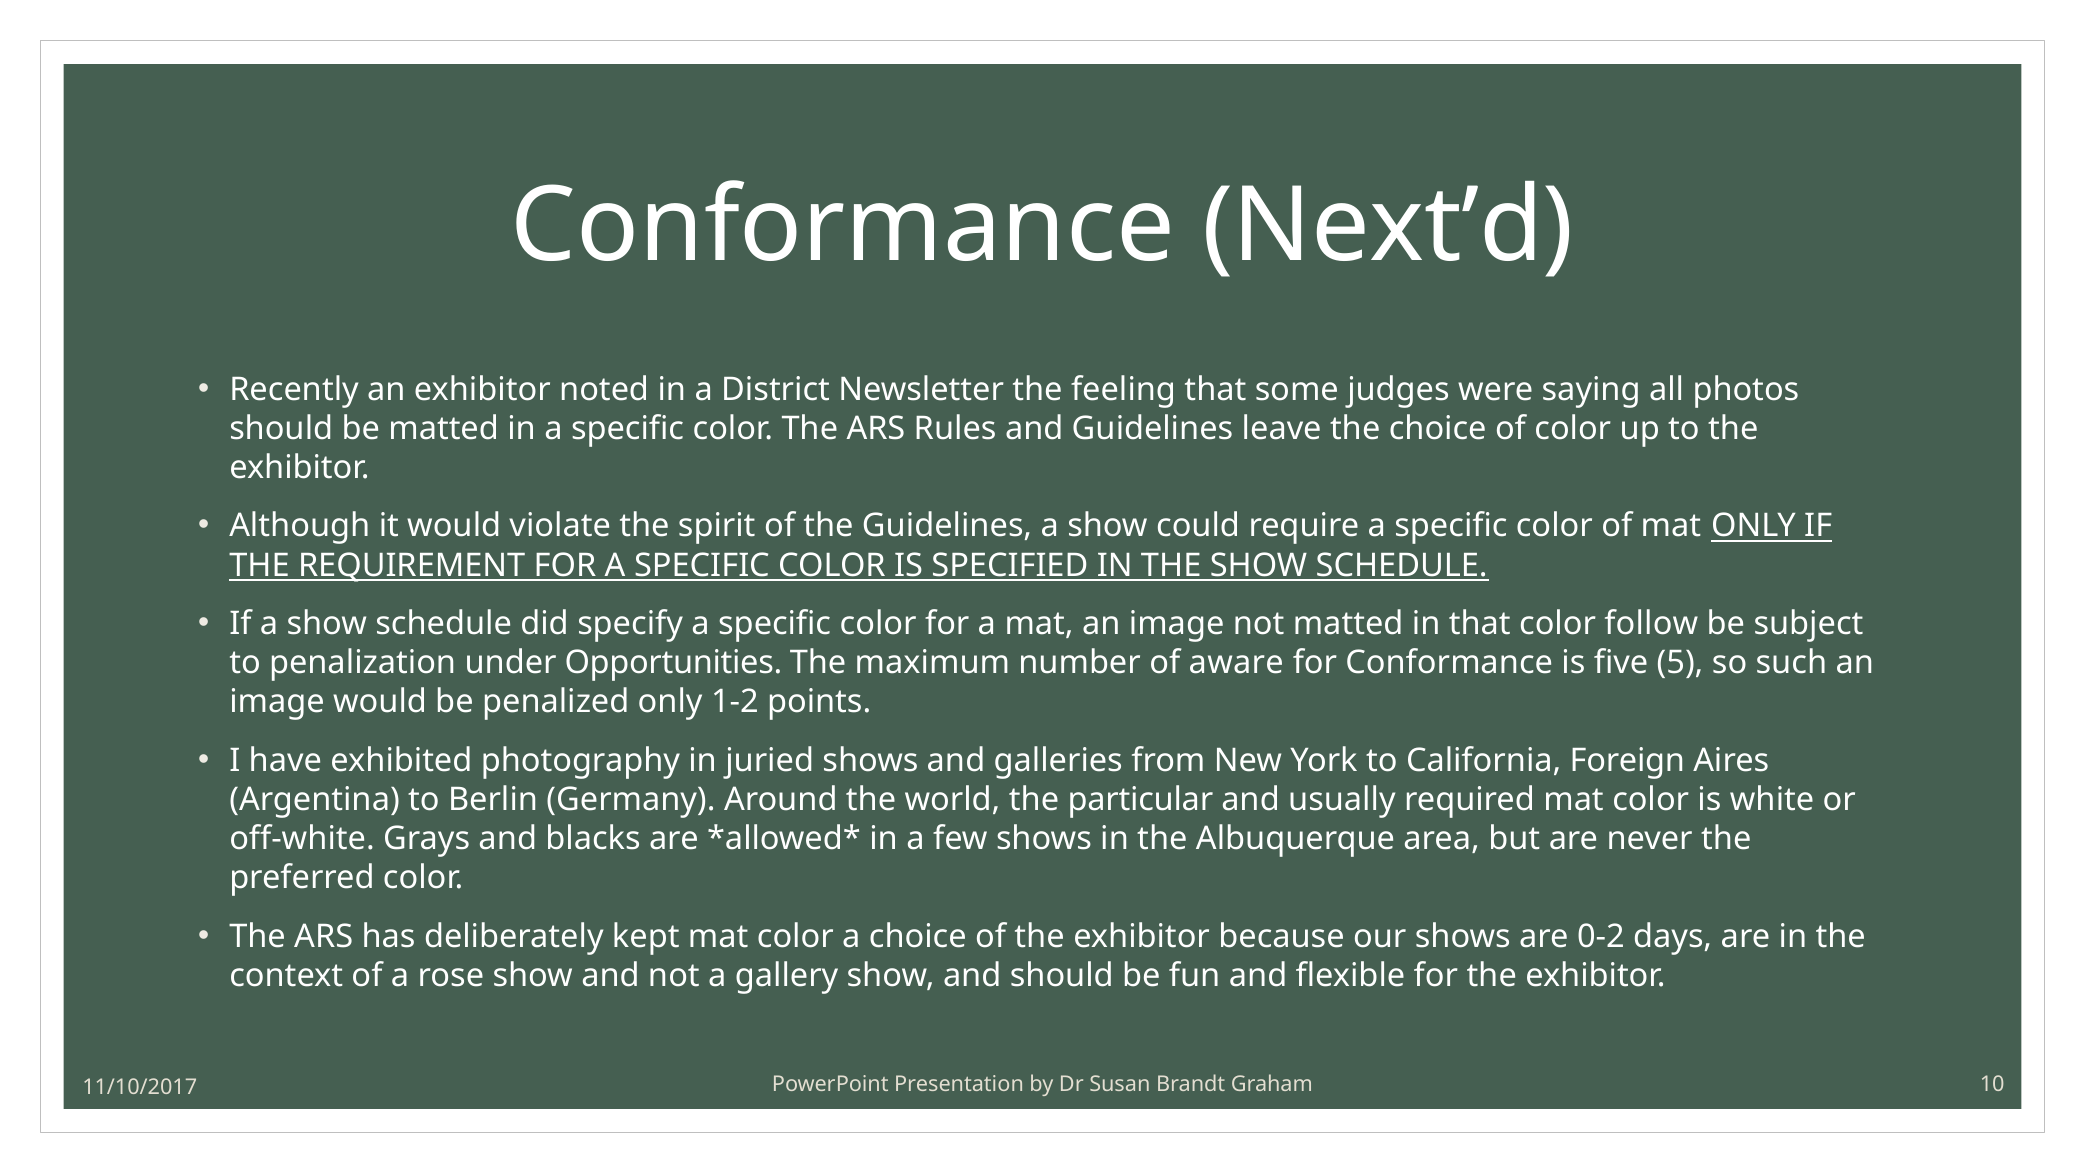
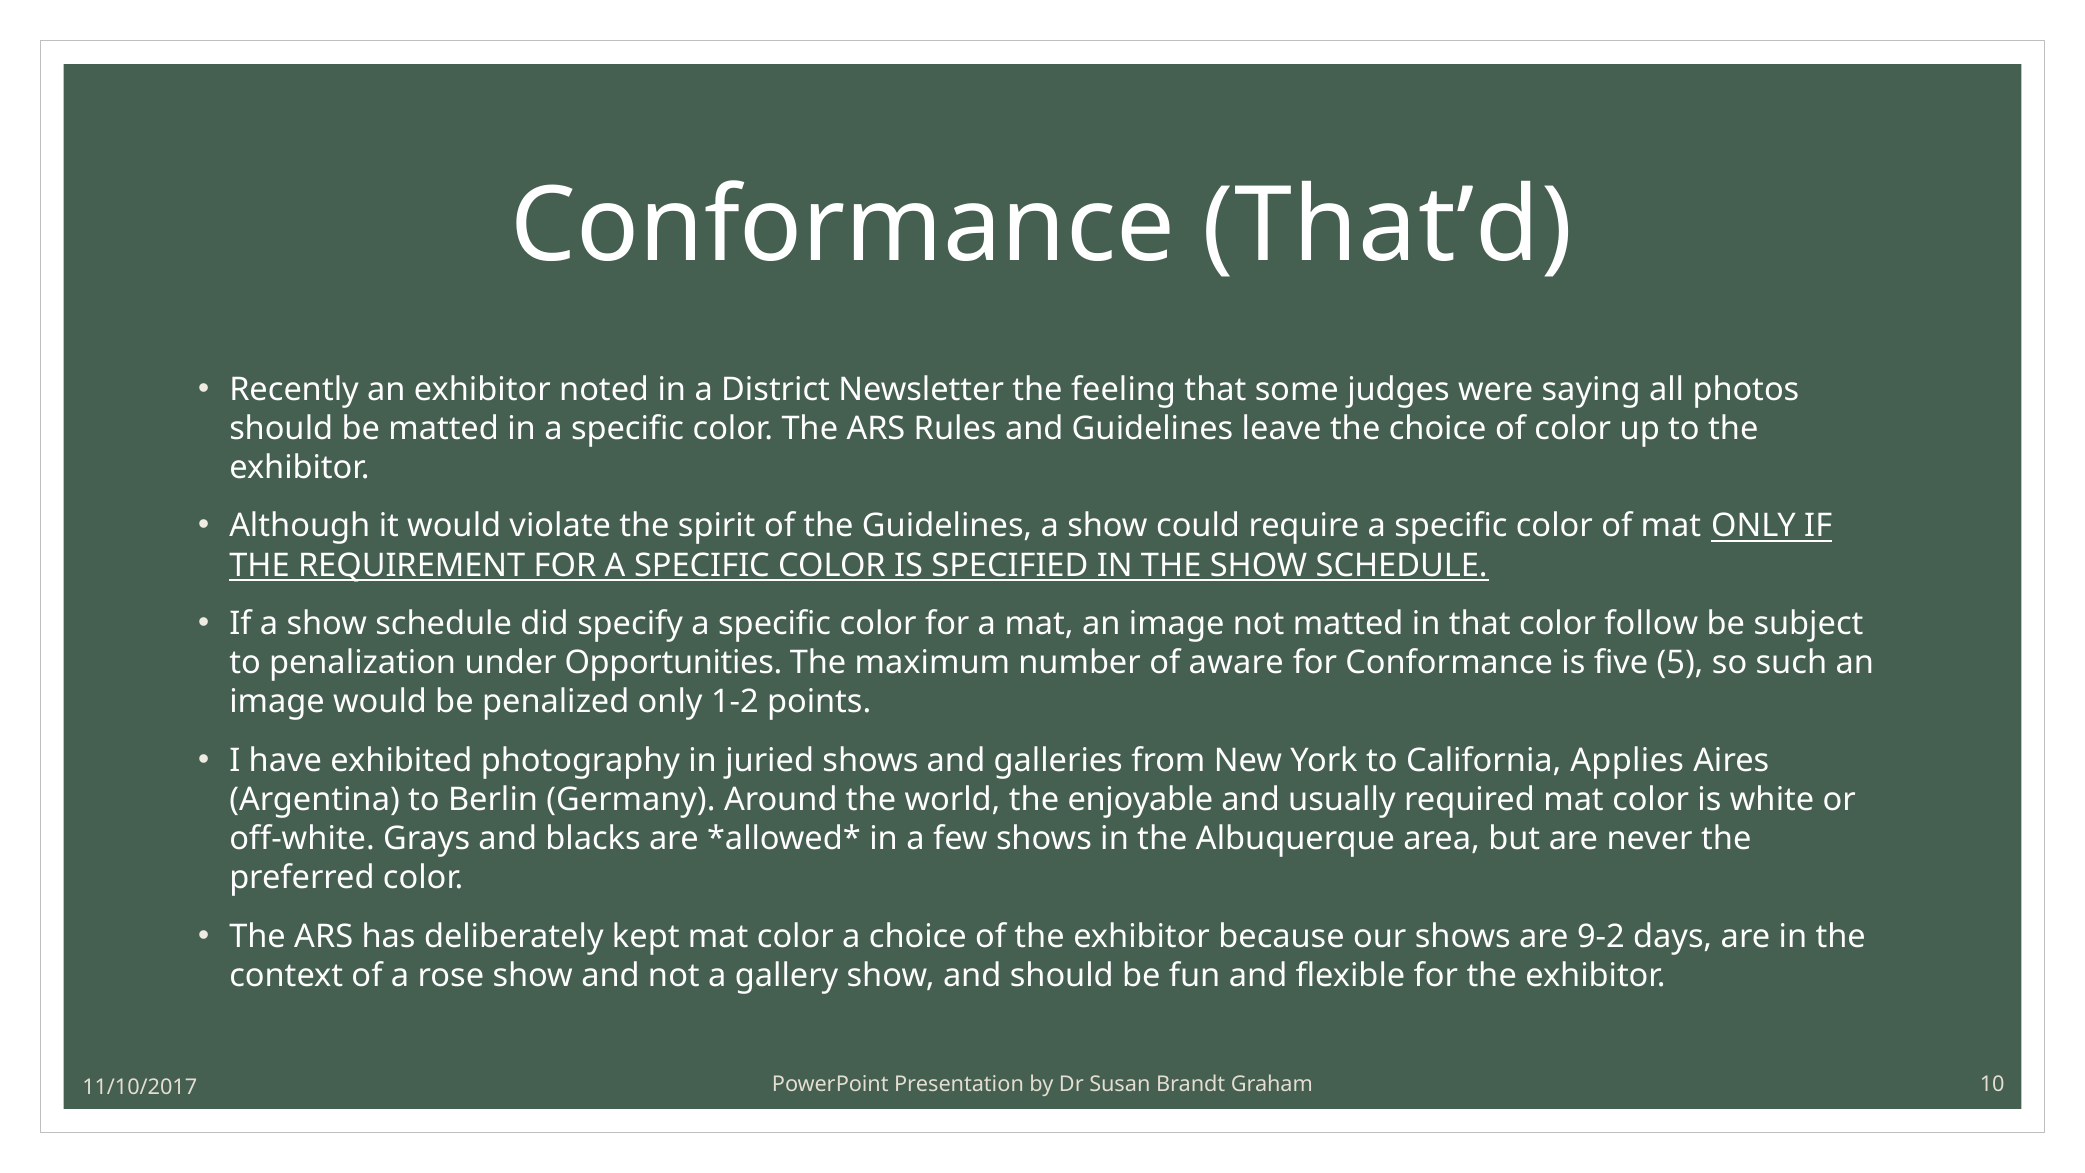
Next’d: Next’d -> That’d
Foreign: Foreign -> Applies
particular: particular -> enjoyable
0-2: 0-2 -> 9-2
